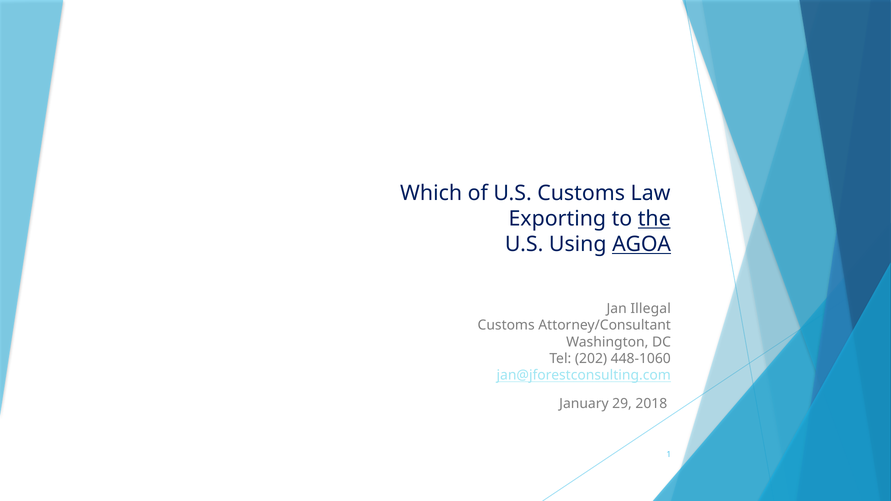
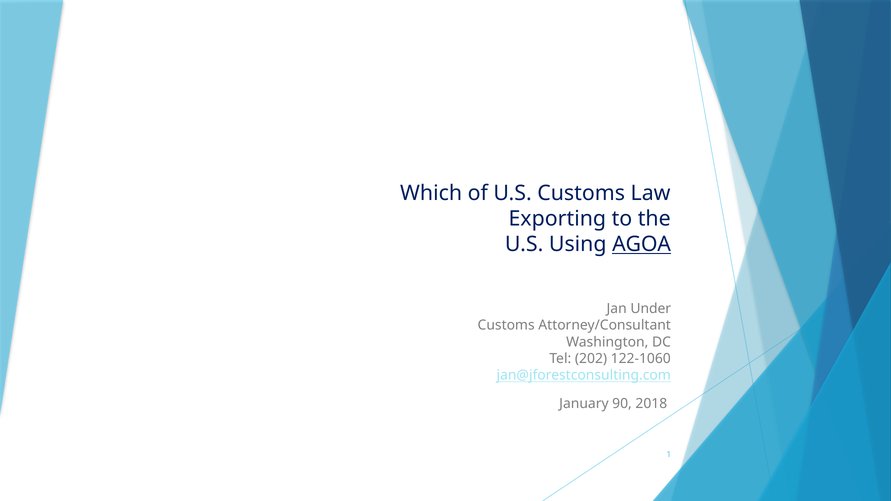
the underline: present -> none
Illegal: Illegal -> Under
448-1060: 448-1060 -> 122-1060
29: 29 -> 90
